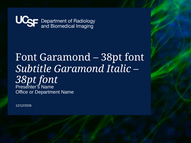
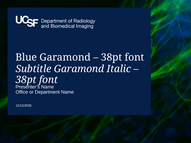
Font at (26, 57): Font -> Blue
